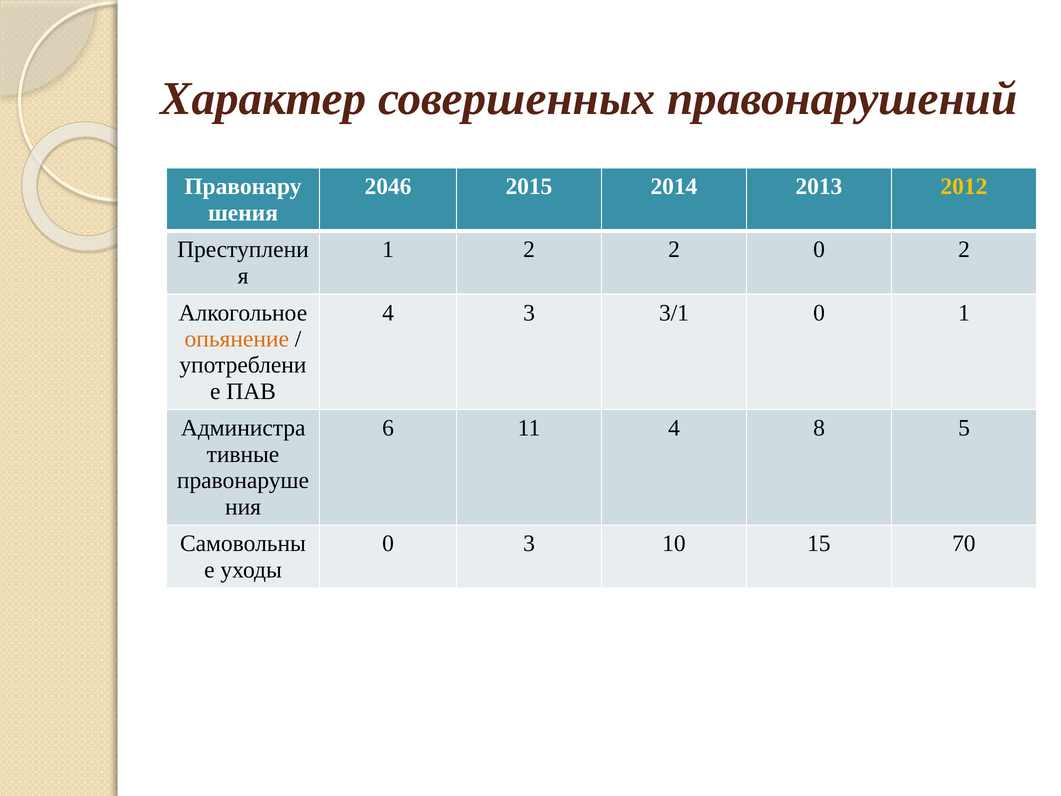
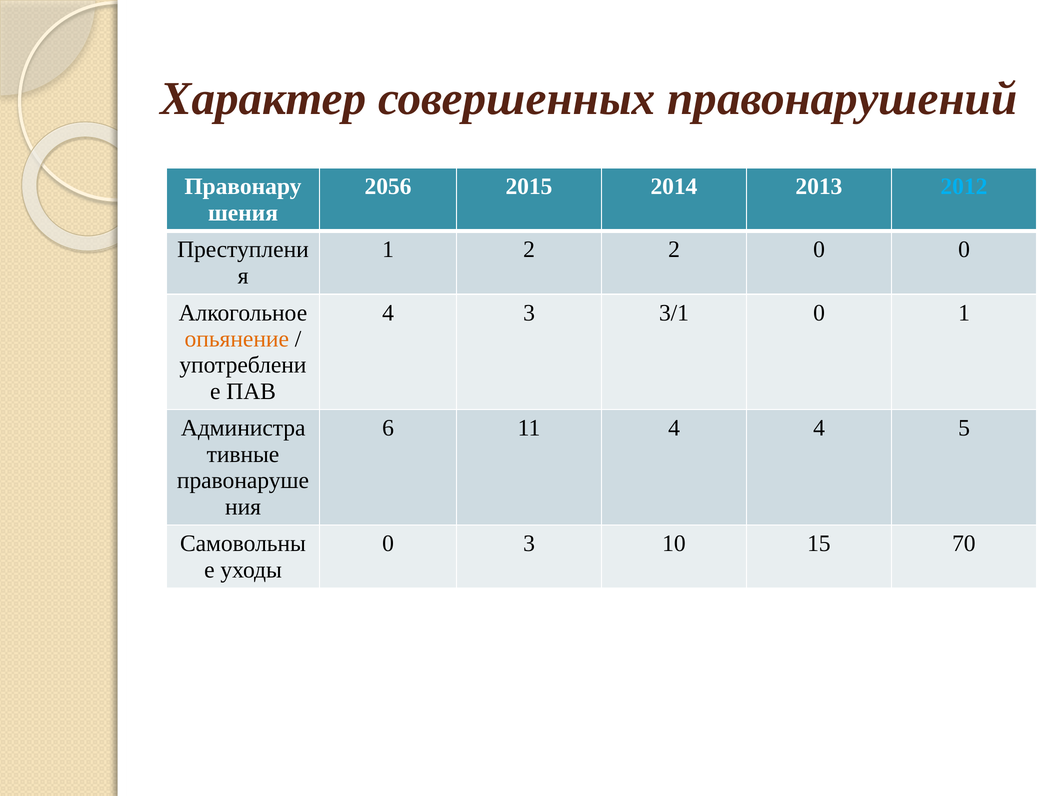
2046: 2046 -> 2056
2012 colour: yellow -> light blue
0 2: 2 -> 0
4 8: 8 -> 4
